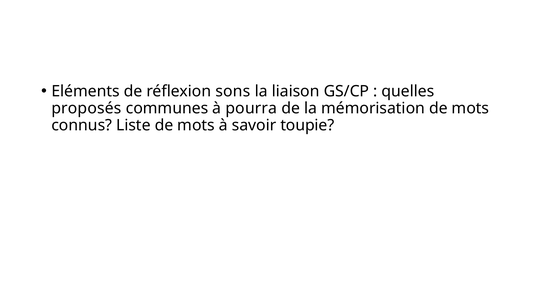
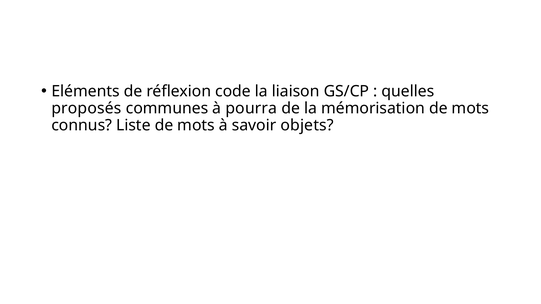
sons: sons -> code
toupie: toupie -> objets
